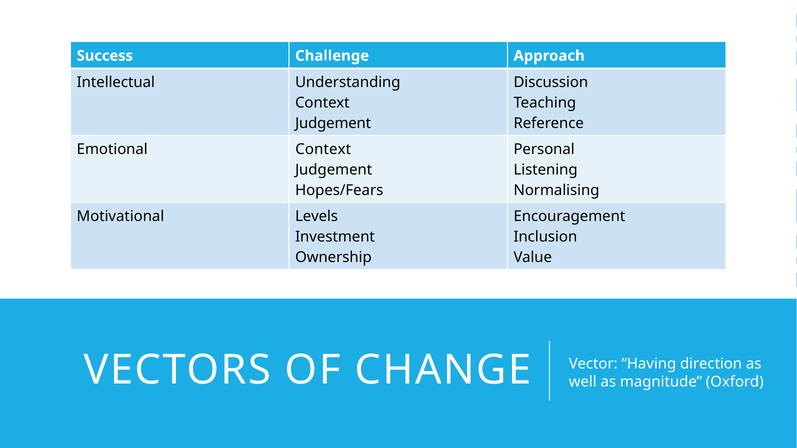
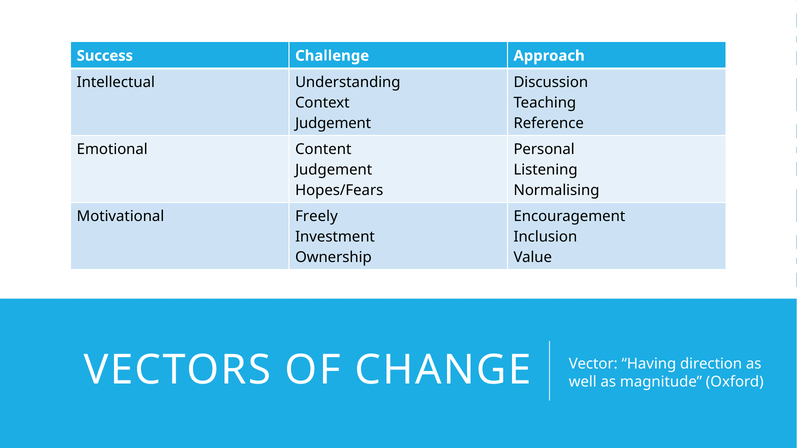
Emotional Context: Context -> Content
Levels: Levels -> Freely
